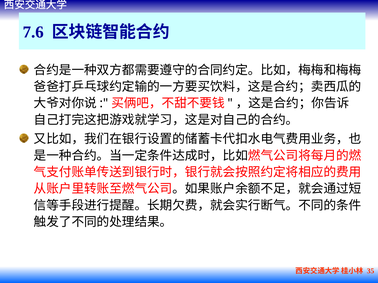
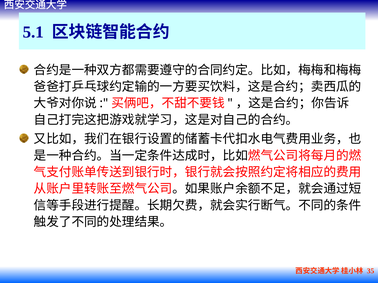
7.6: 7.6 -> 5.1
